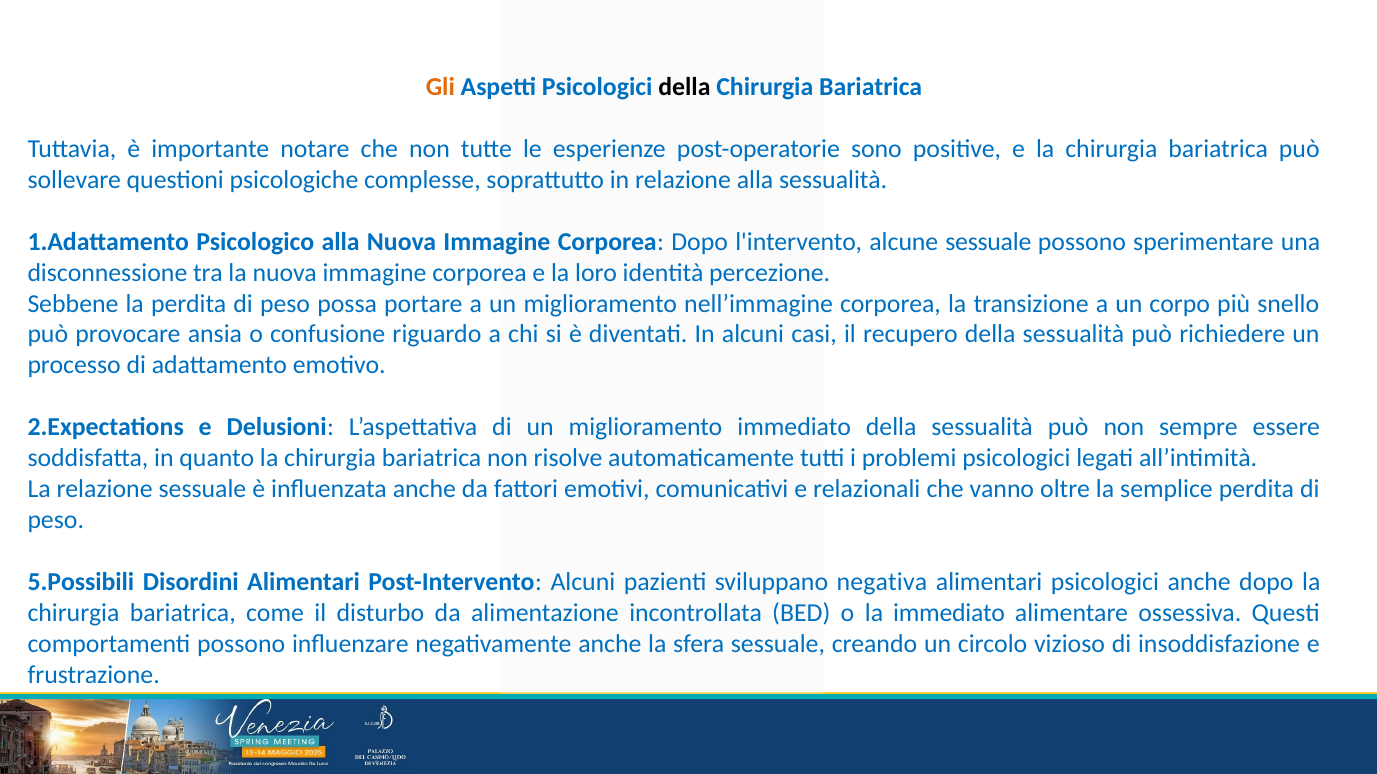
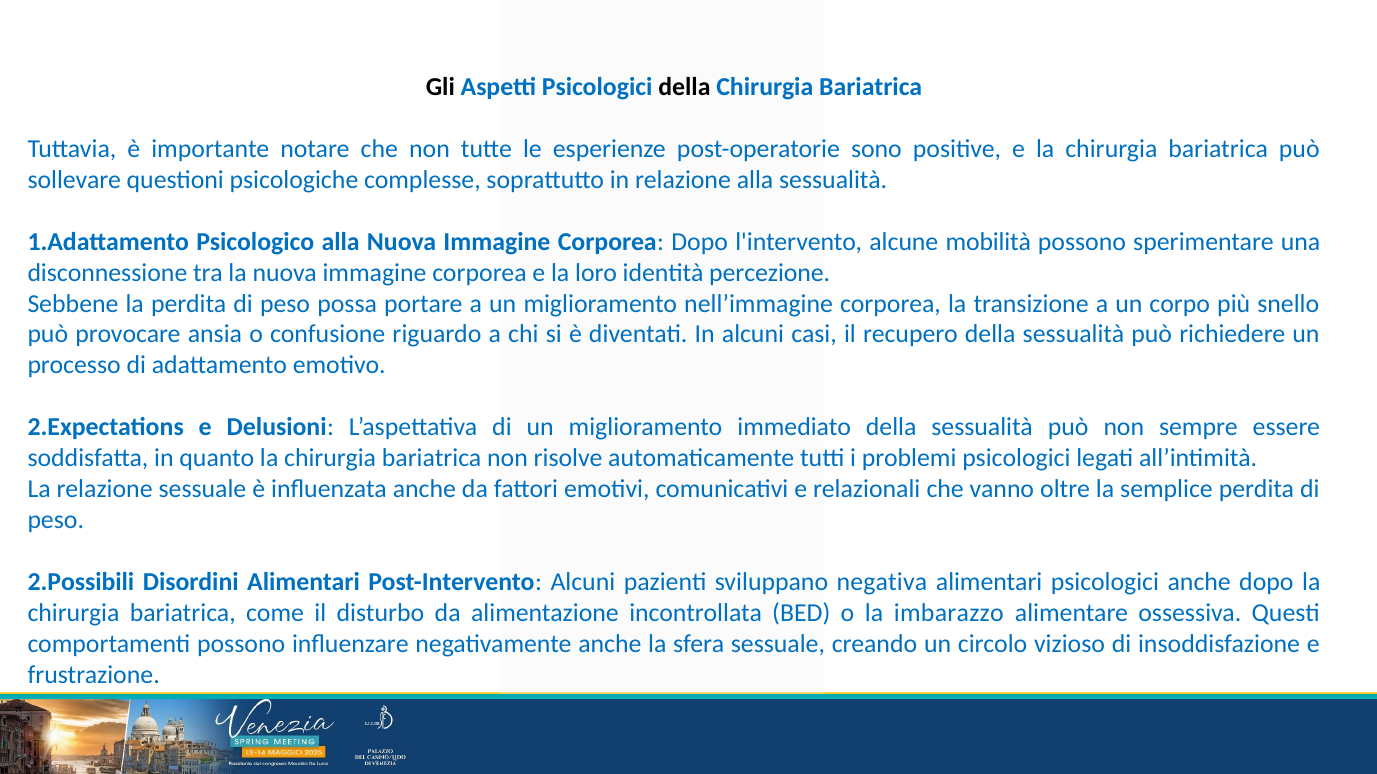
Gli colour: orange -> black
alcune sessuale: sessuale -> mobilità
5.Possibili: 5.Possibili -> 2.Possibili
la immediato: immediato -> imbarazzo
